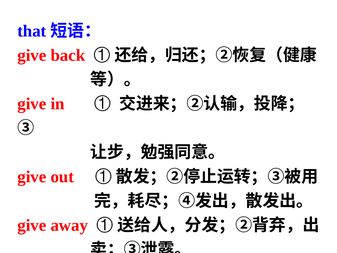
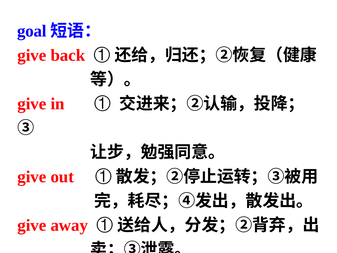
that: that -> goal
